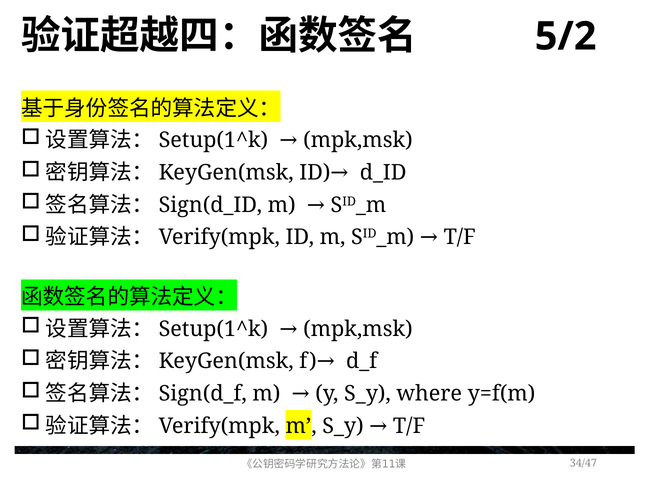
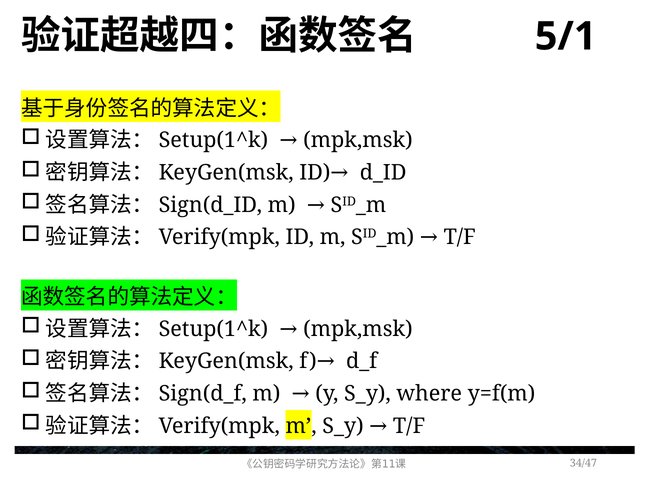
5/2: 5/2 -> 5/1
